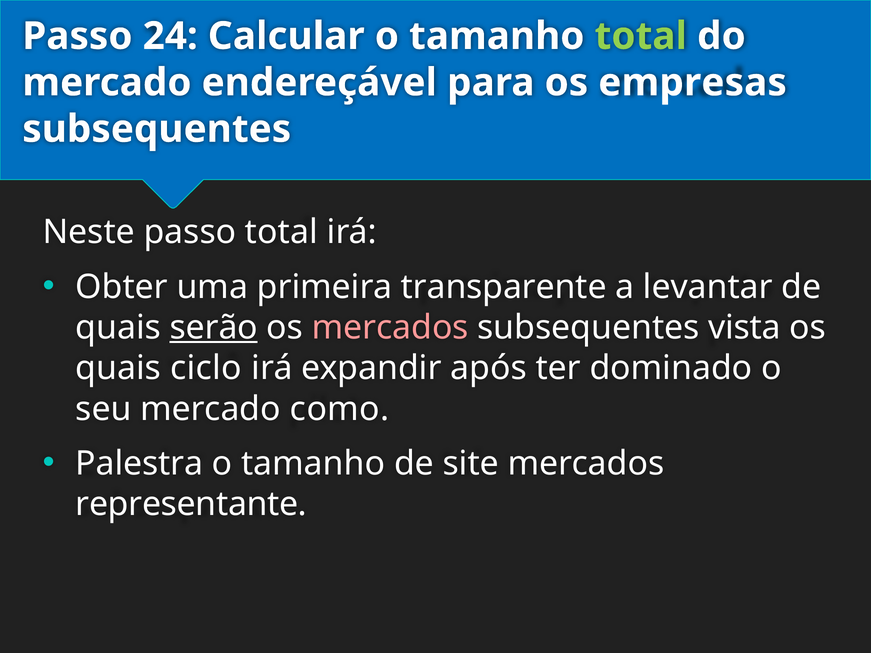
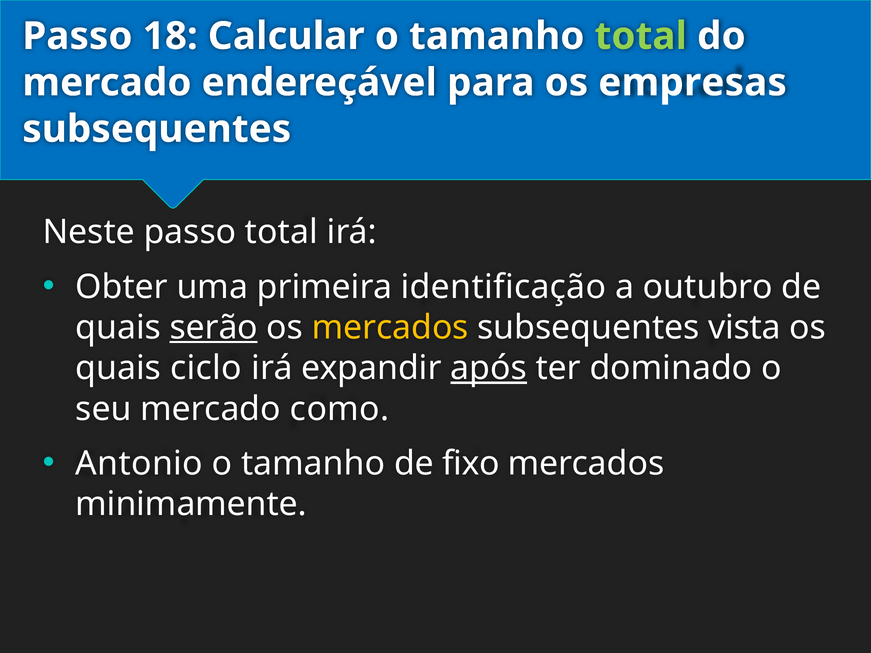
24: 24 -> 18
transparente: transparente -> identificação
levantar: levantar -> outubro
mercados at (390, 328) colour: pink -> yellow
após underline: none -> present
Palestra: Palestra -> Antonio
site: site -> fixo
representante: representante -> minimamente
